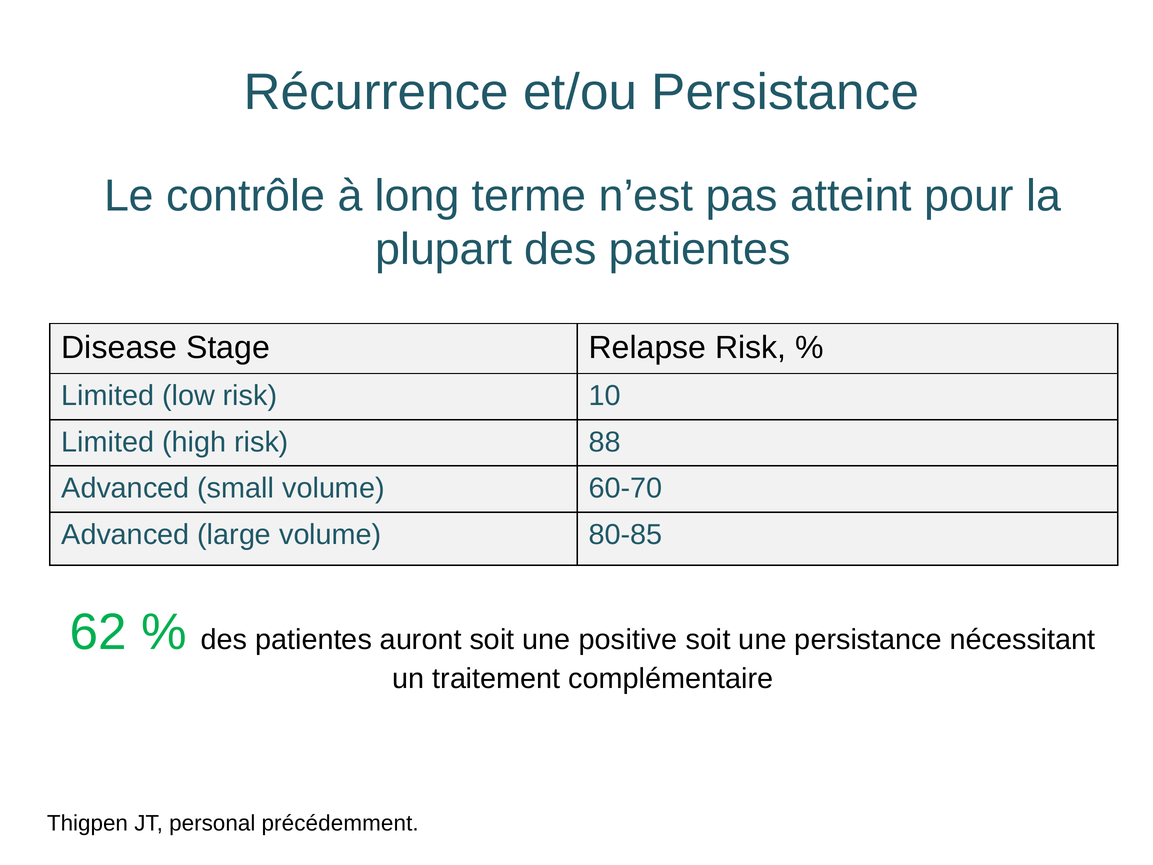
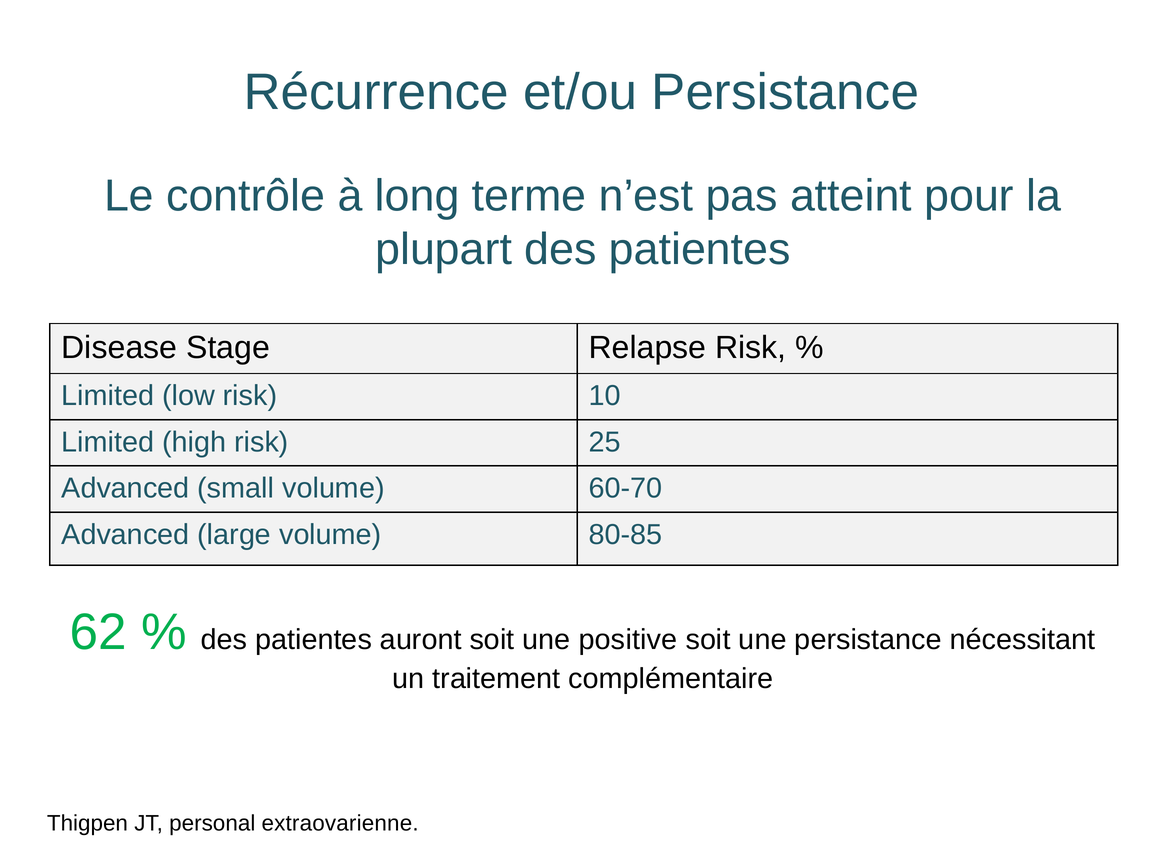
88: 88 -> 25
précédemment: précédemment -> extraovarienne
